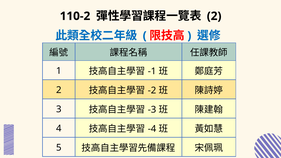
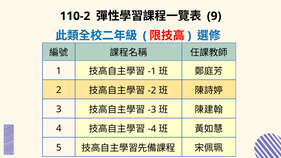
2 at (214, 16): 2 -> 9
